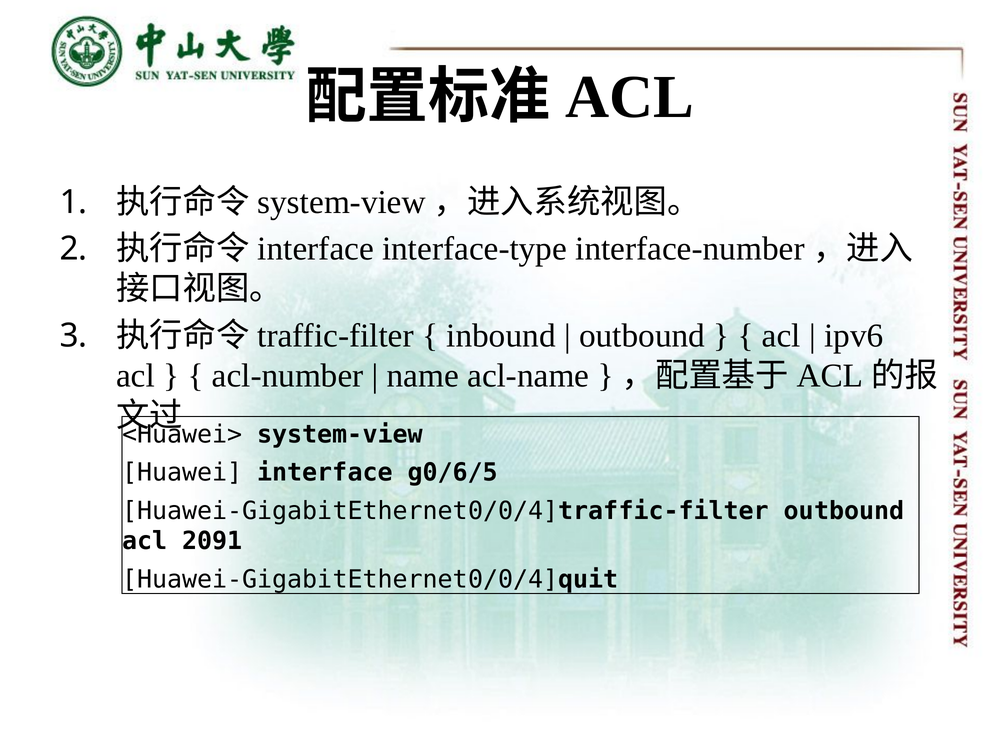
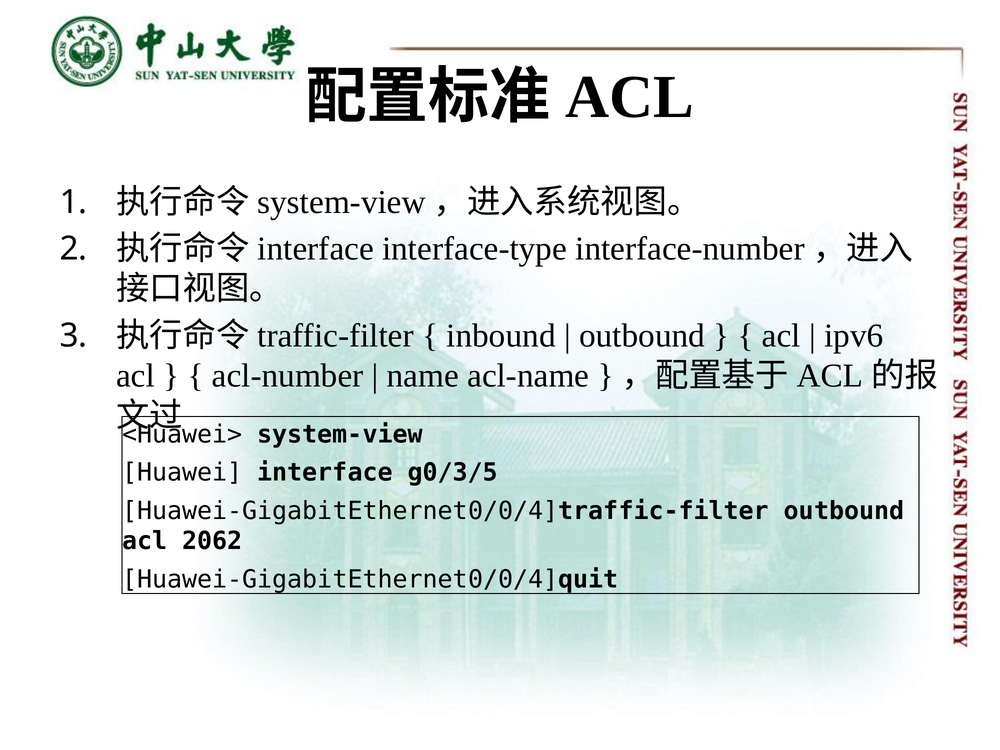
g0/6/5: g0/6/5 -> g0/3/5
2091: 2091 -> 2062
